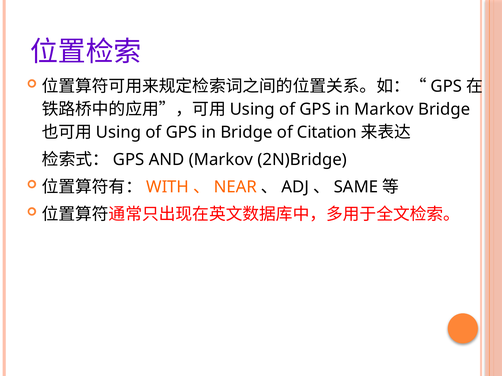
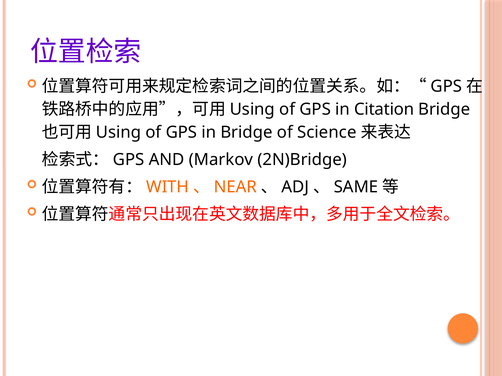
in Markov: Markov -> Citation
Citation: Citation -> Science
